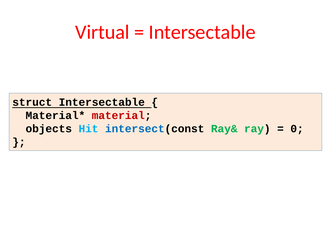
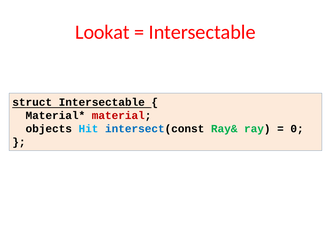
Virtual: Virtual -> Lookat
